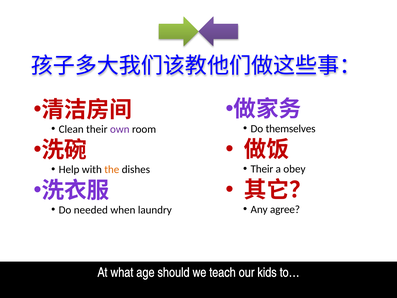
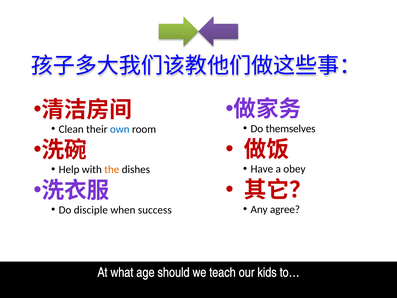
own colour: purple -> blue
Their at (262, 169): Their -> Have
needed: needed -> disciple
laundry: laundry -> success
